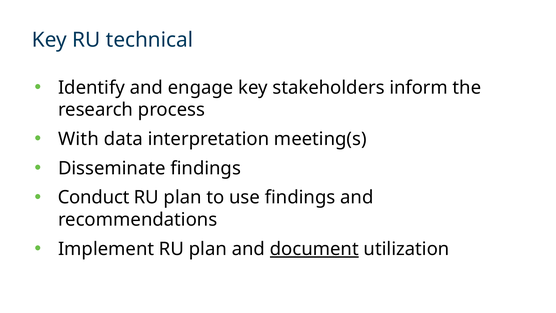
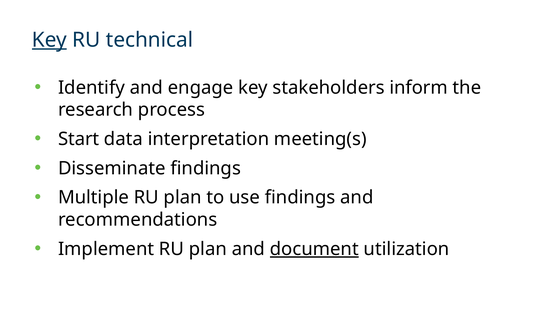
Key at (49, 40) underline: none -> present
With: With -> Start
Conduct: Conduct -> Multiple
